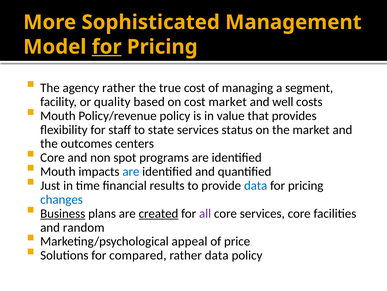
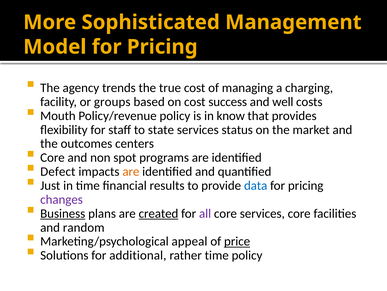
for at (107, 47) underline: present -> none
agency rather: rather -> trends
segment: segment -> charging
quality: quality -> groups
cost market: market -> success
value: value -> know
Mouth at (58, 171): Mouth -> Defect
are at (131, 171) colour: blue -> orange
changes colour: blue -> purple
price underline: none -> present
compared: compared -> additional
rather data: data -> time
